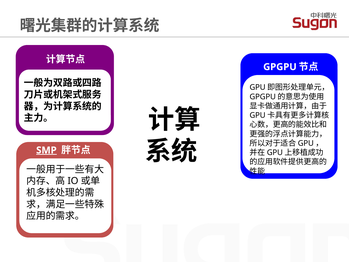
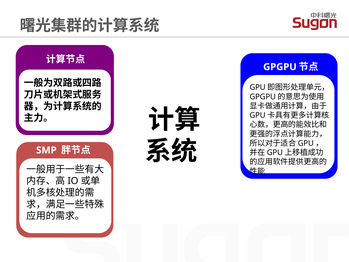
SMP underline: present -> none
